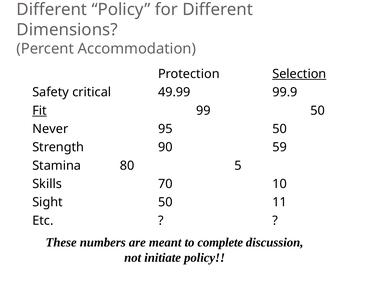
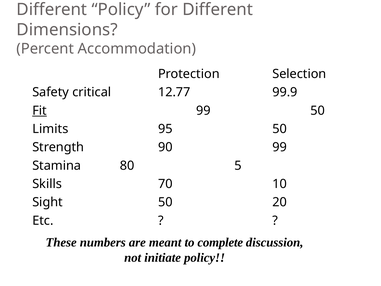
Selection underline: present -> none
49.99: 49.99 -> 12.77
Never: Never -> Limits
90 59: 59 -> 99
11: 11 -> 20
